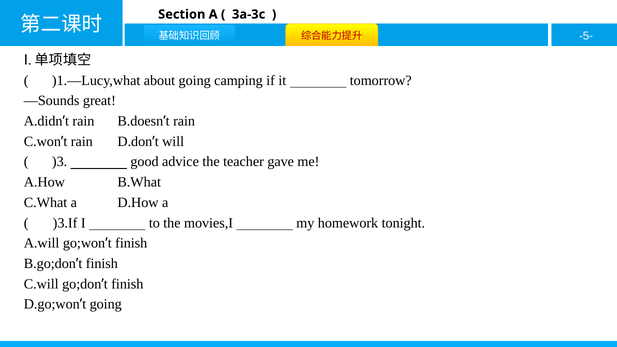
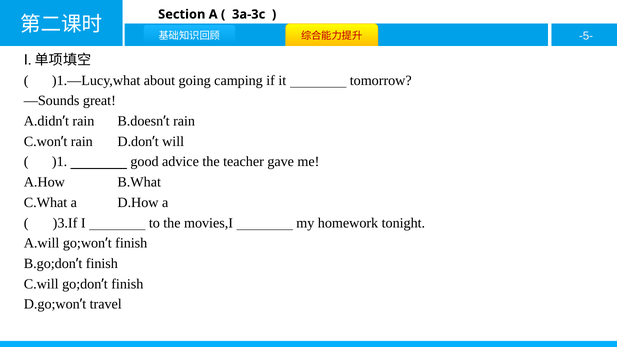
)3: )3 -> )1
going at (106, 304): going -> travel
